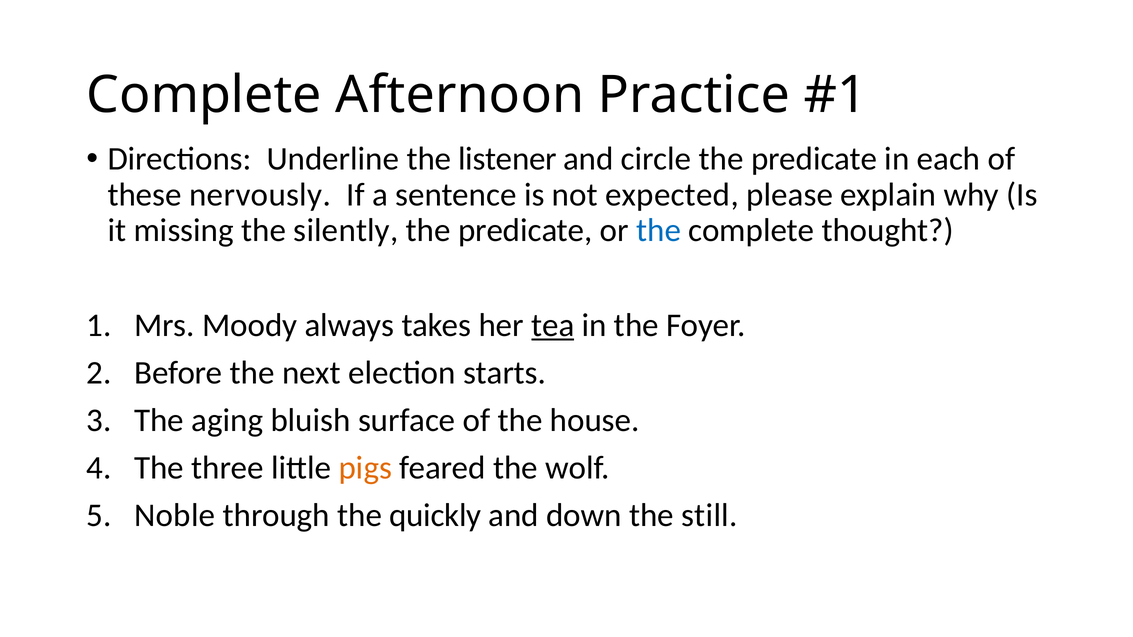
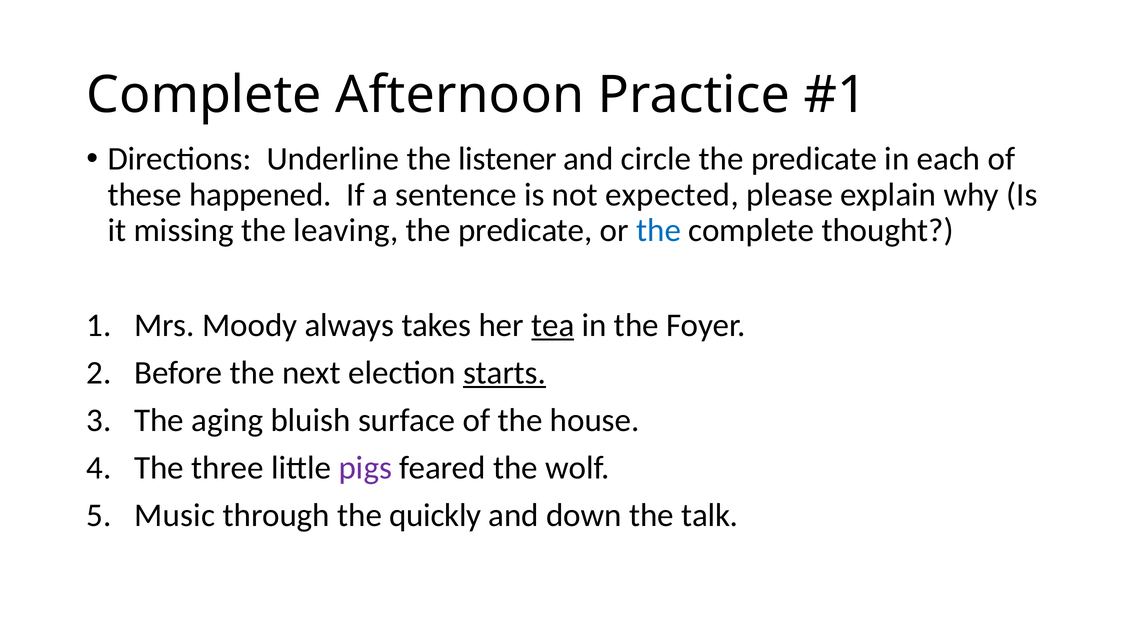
nervously: nervously -> happened
silently: silently -> leaving
starts underline: none -> present
pigs colour: orange -> purple
Noble: Noble -> Music
still: still -> talk
